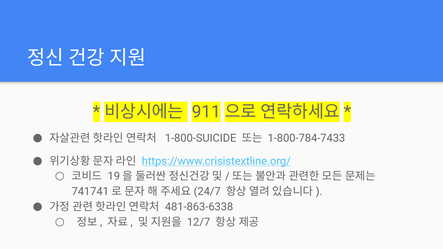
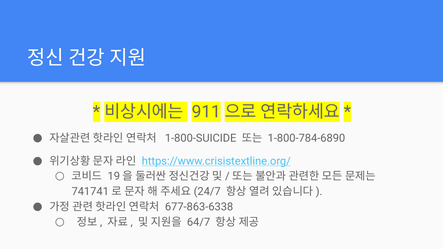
1-800-784-7433: 1-800-784-7433 -> 1-800-784-6890
481-863-6338: 481-863-6338 -> 677-863-6338
12/7: 12/7 -> 64/7
